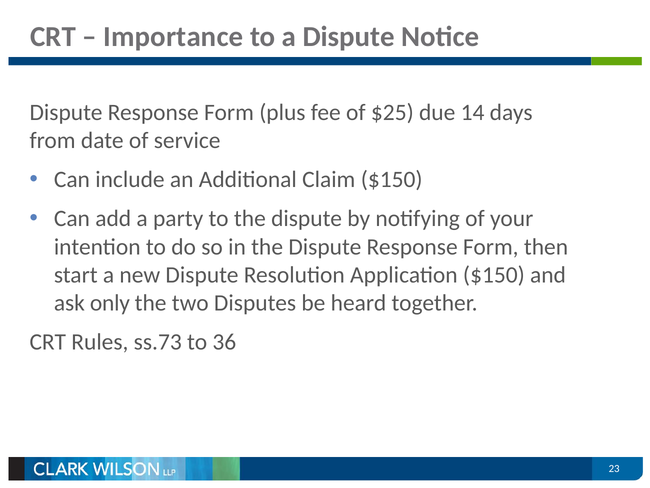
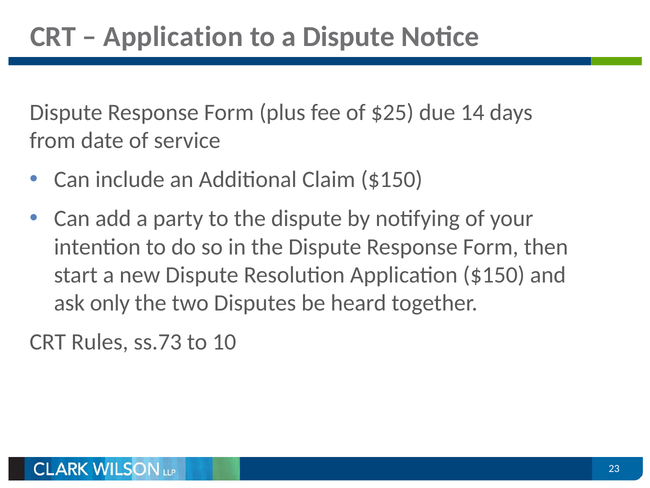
Importance at (173, 36): Importance -> Application
36: 36 -> 10
